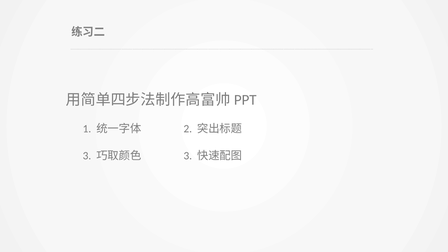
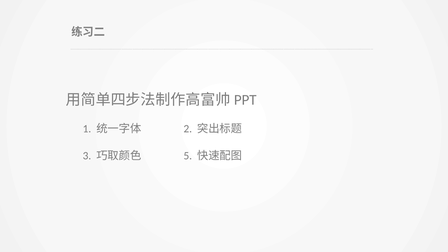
3 at (188, 156): 3 -> 5
